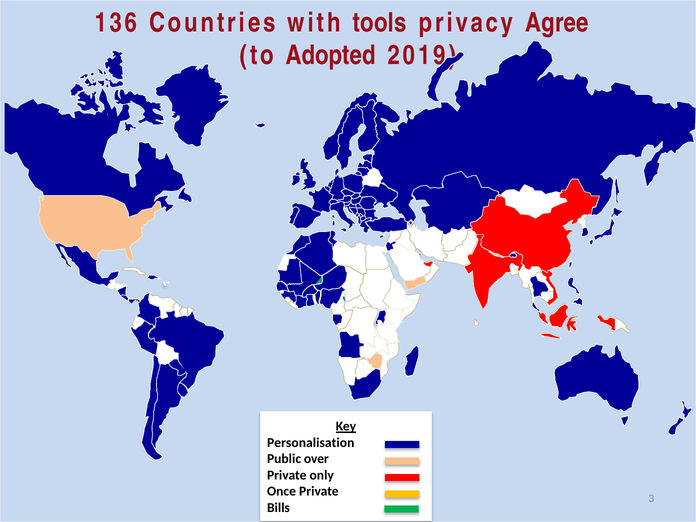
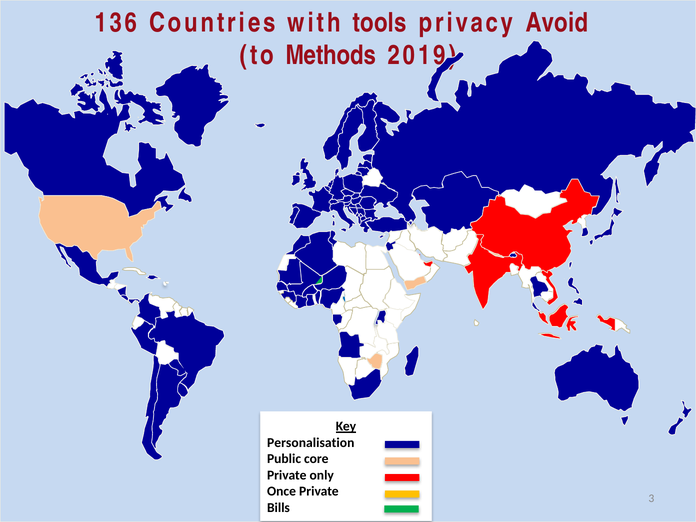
Agree: Agree -> Avoid
Adopted: Adopted -> Methods
over: over -> core
